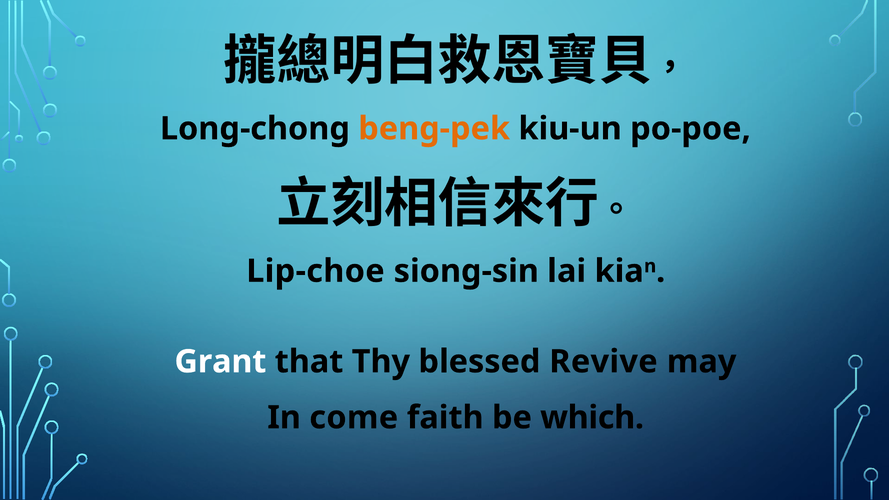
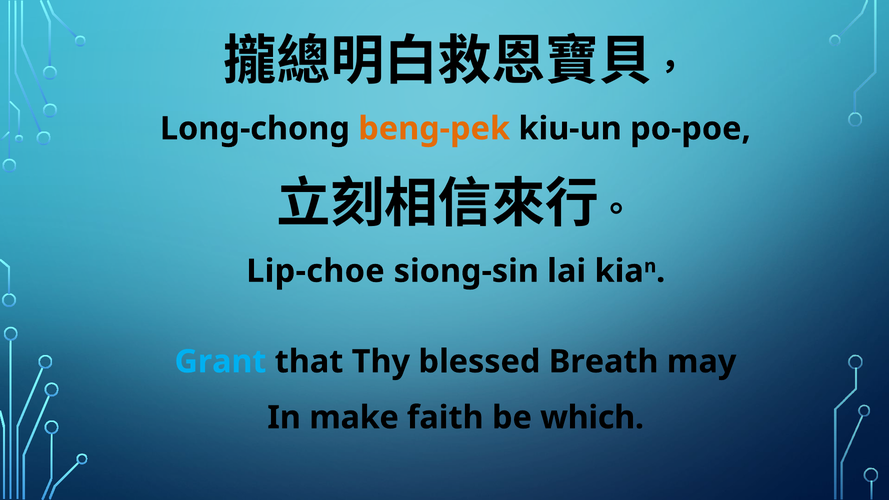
Grant colour: white -> light blue
Revive: Revive -> Breath
come: come -> make
